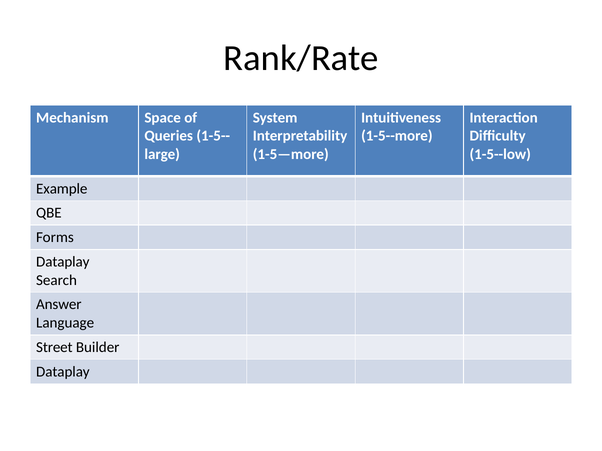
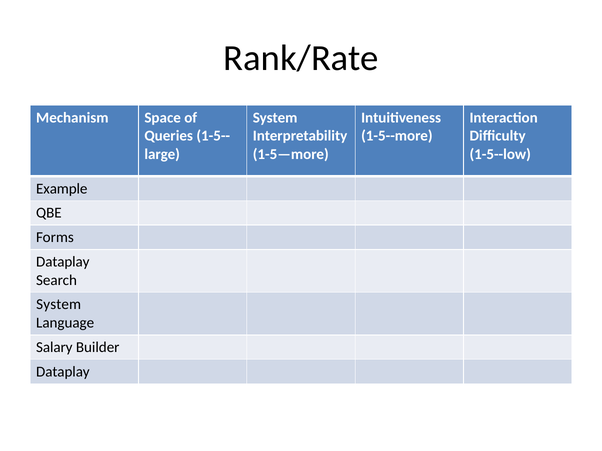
Answer at (59, 305): Answer -> System
Street: Street -> Salary
